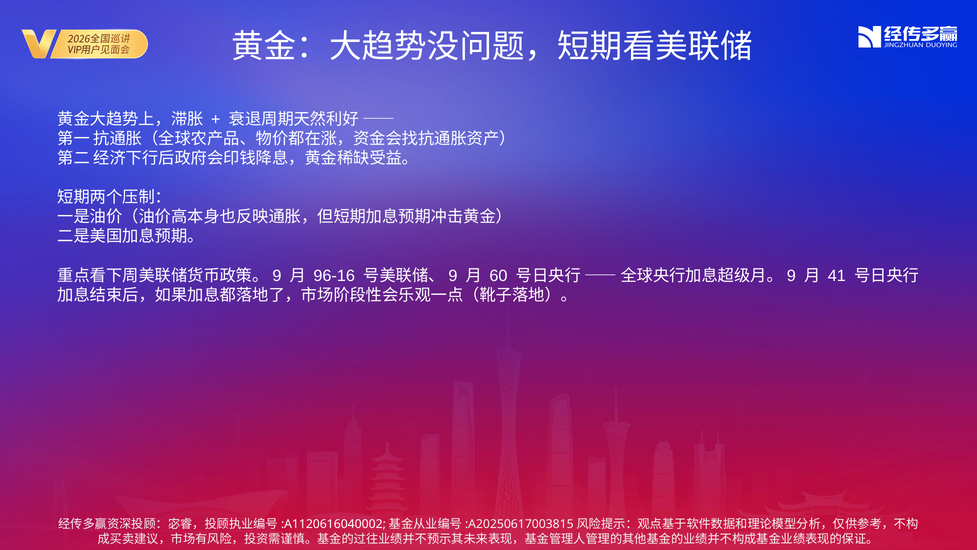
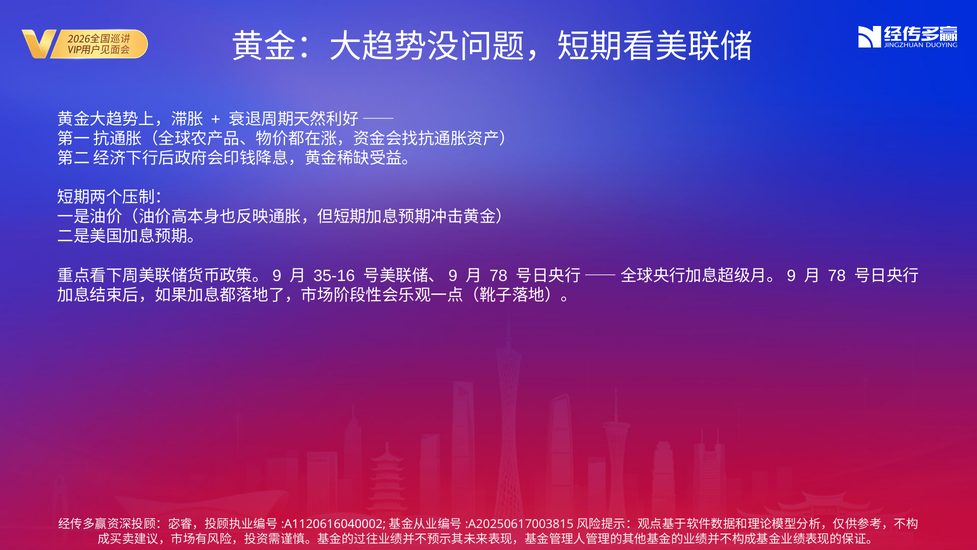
96-16: 96-16 -> 35-16
60 at (499, 275): 60 -> 78
41 at (837, 275): 41 -> 78
